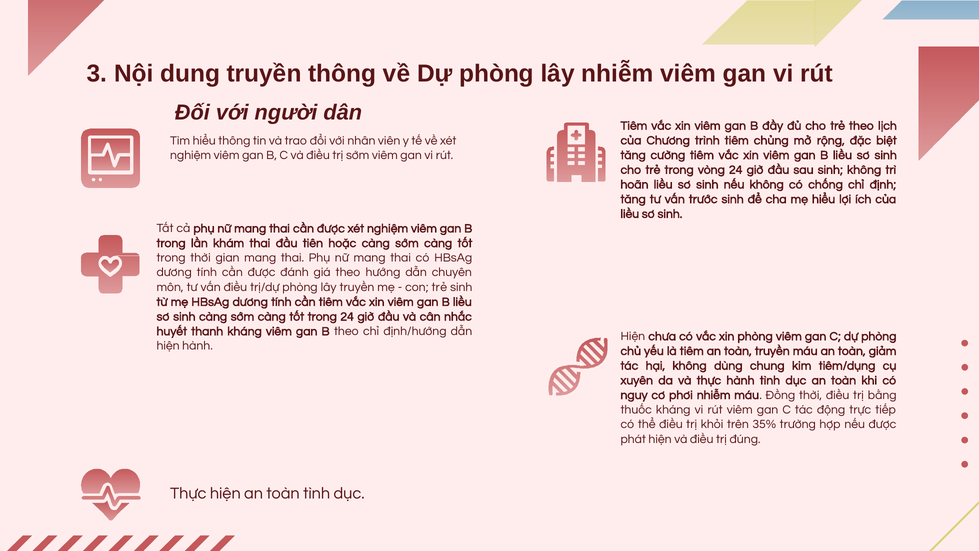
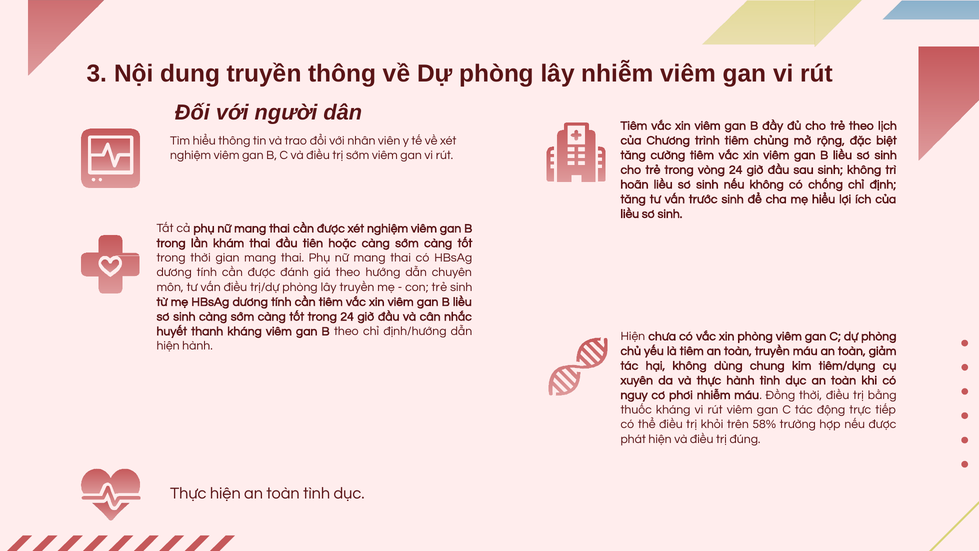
35%: 35% -> 58%
